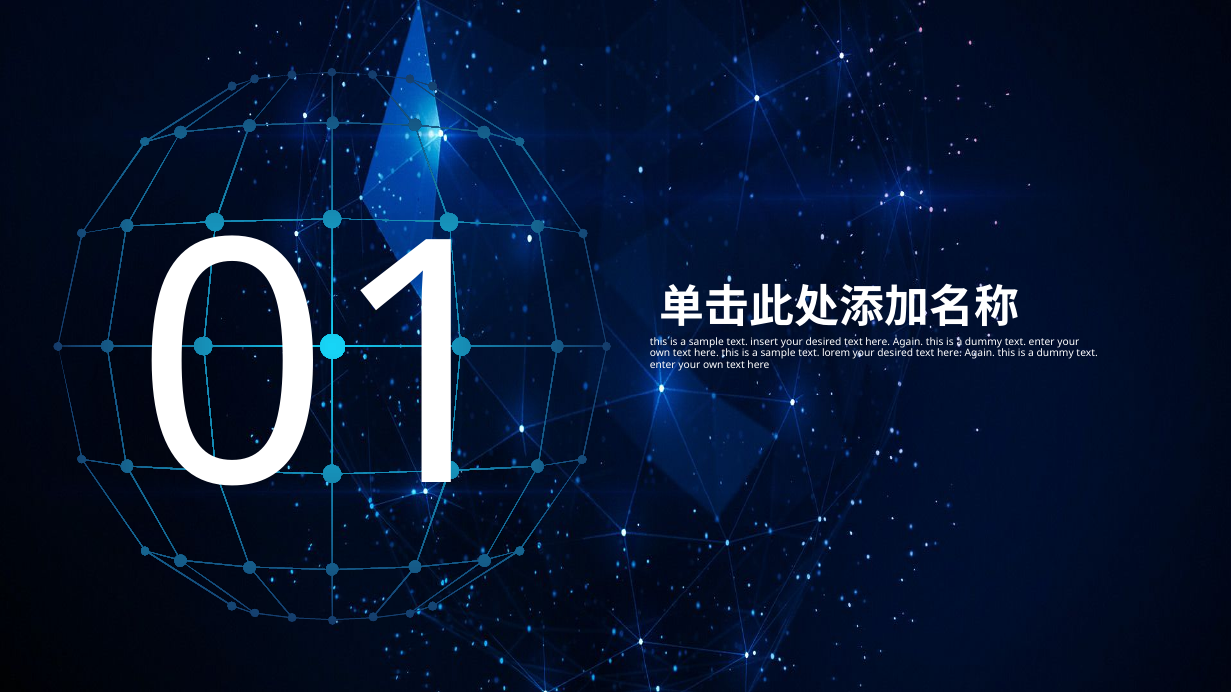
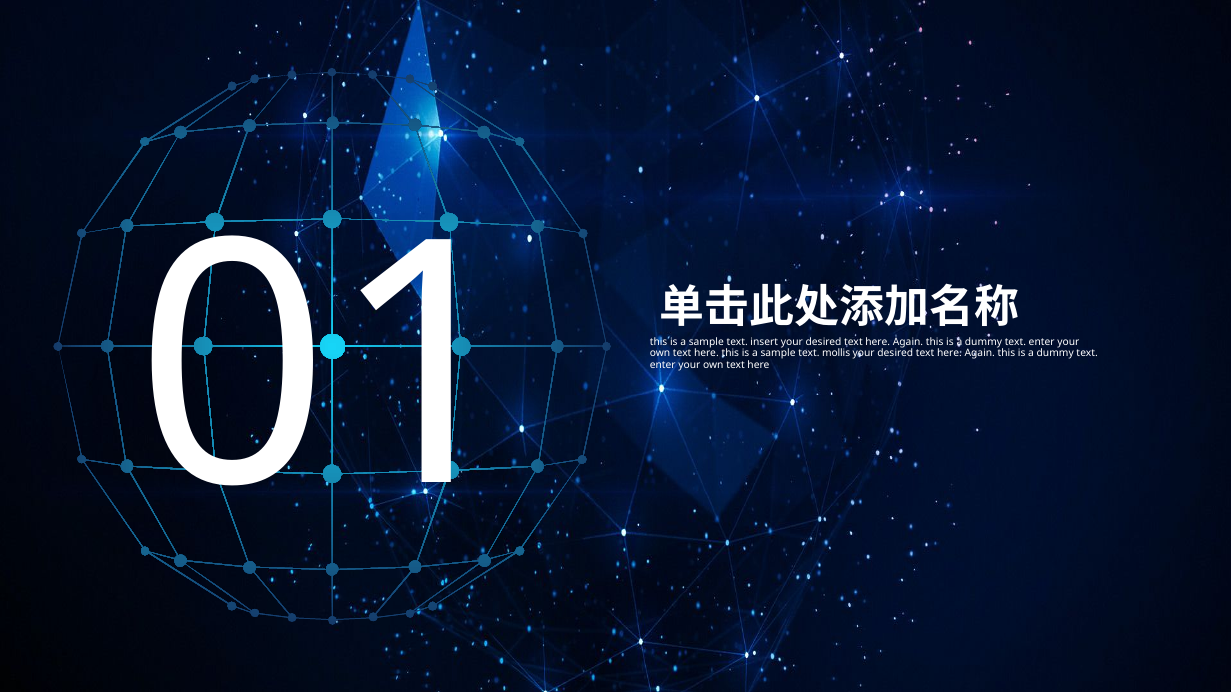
lorem: lorem -> mollis
